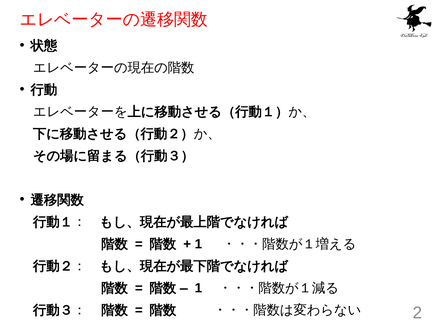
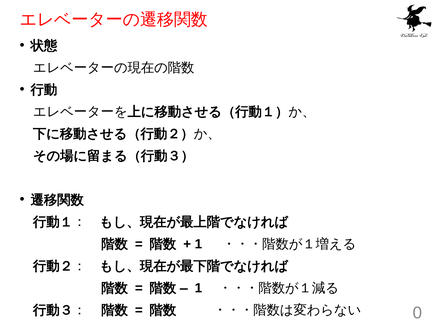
2: 2 -> 0
